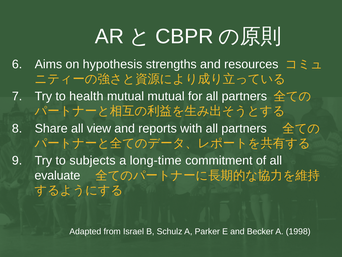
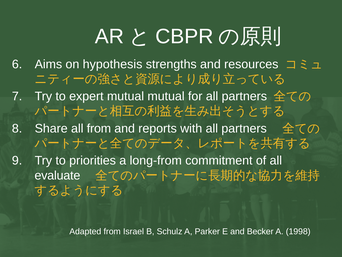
health: health -> expert
all view: view -> from
subjects: subjects -> priorities
long-time: long-time -> long-from
